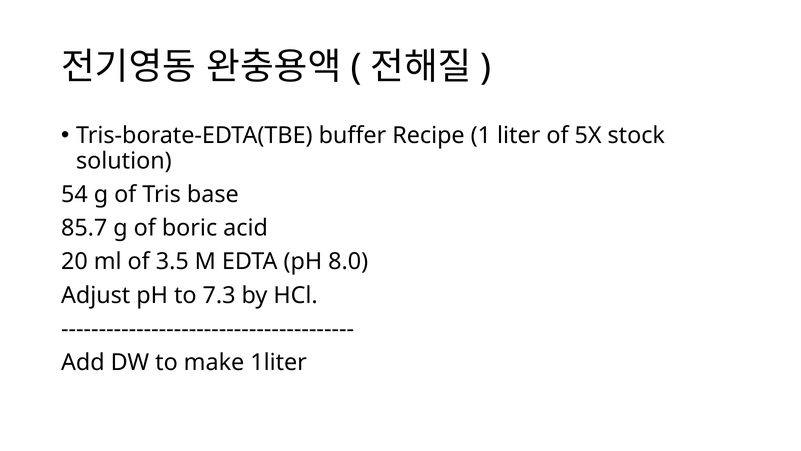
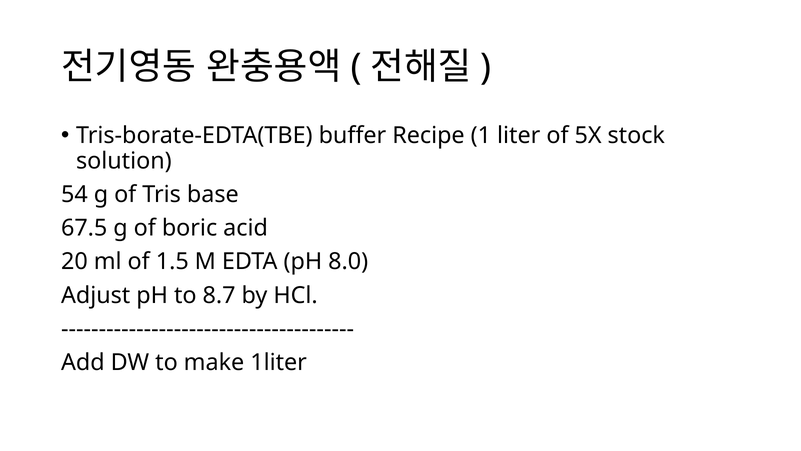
85.7: 85.7 -> 67.5
3.5: 3.5 -> 1.5
7.3: 7.3 -> 8.7
